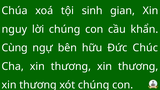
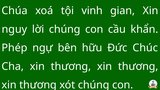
sinh: sinh -> vinh
Cùng: Cùng -> Phép
